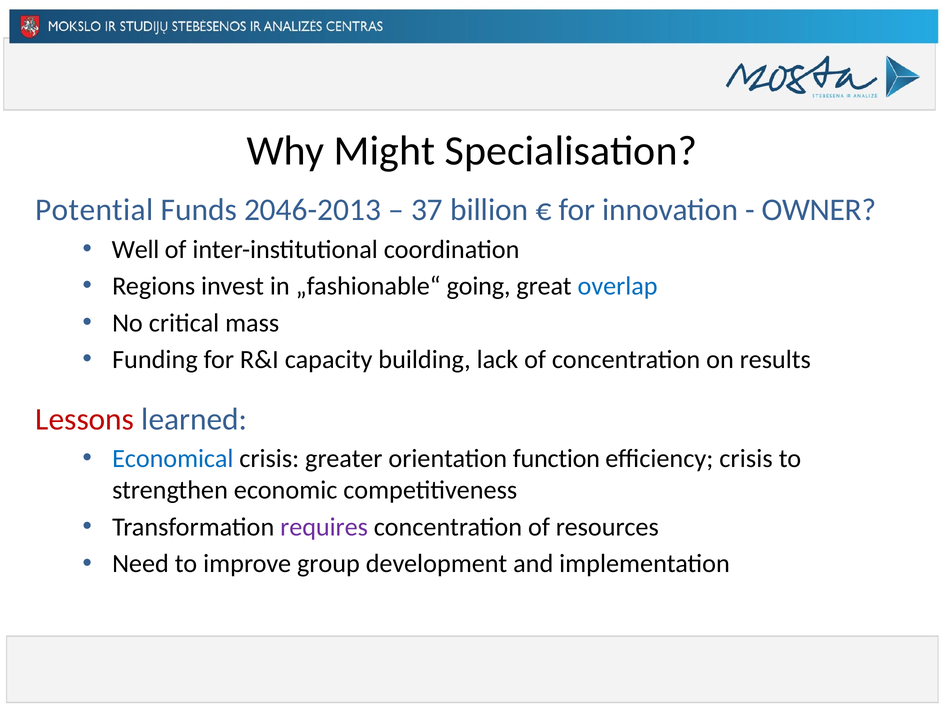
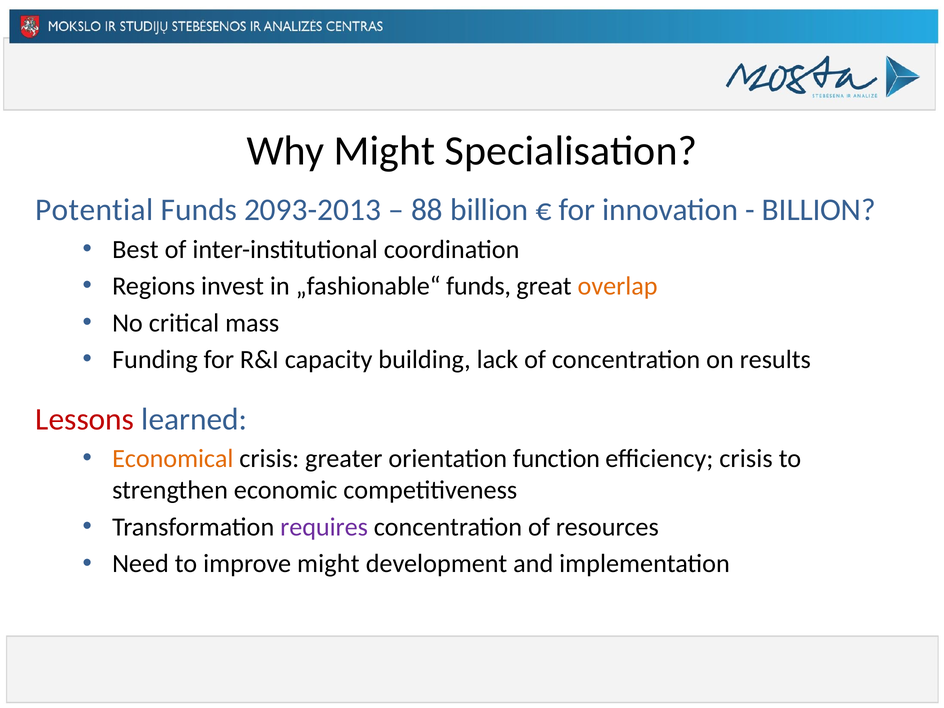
2046-2013: 2046-2013 -> 2093-2013
37: 37 -> 88
OWNER at (819, 210): OWNER -> BILLION
Well: Well -> Best
„fashionable“ going: going -> funds
overlap colour: blue -> orange
Economical colour: blue -> orange
improve group: group -> might
